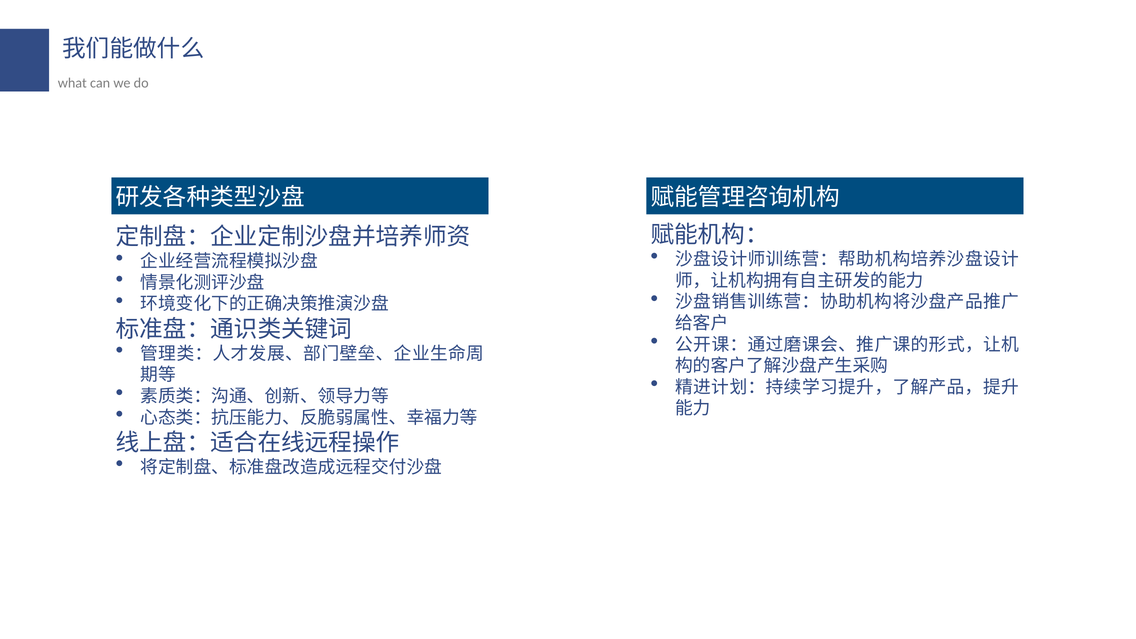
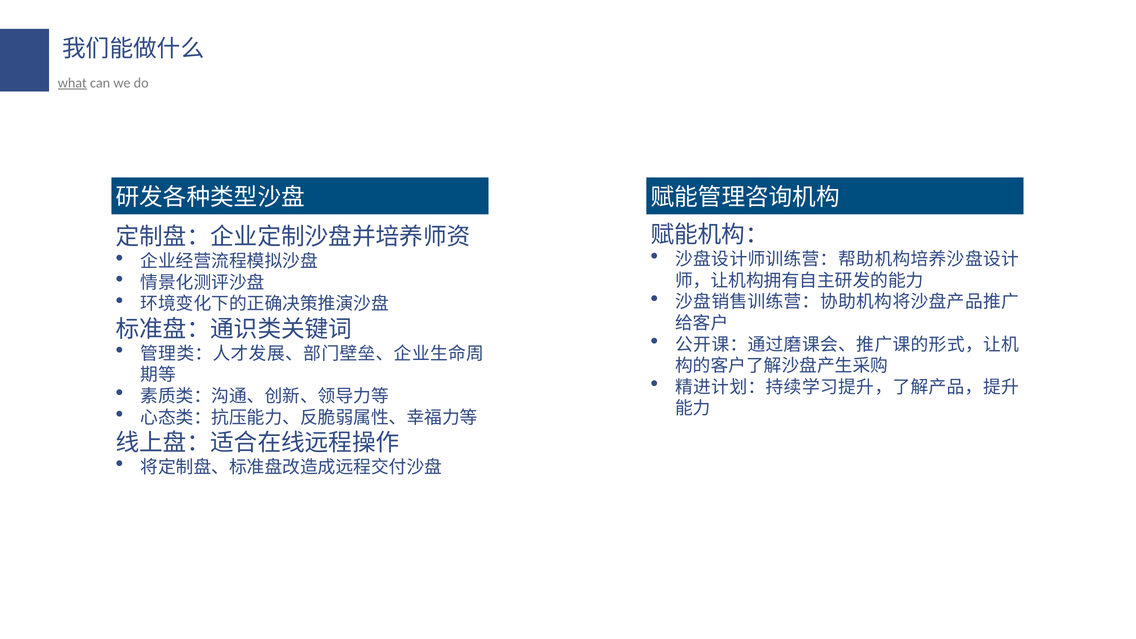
what underline: none -> present
